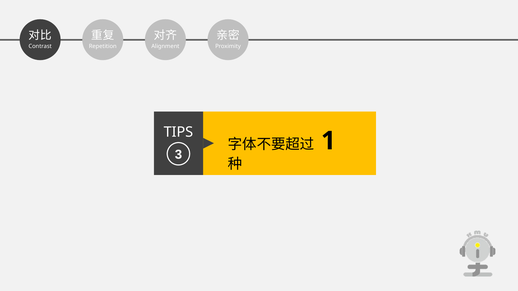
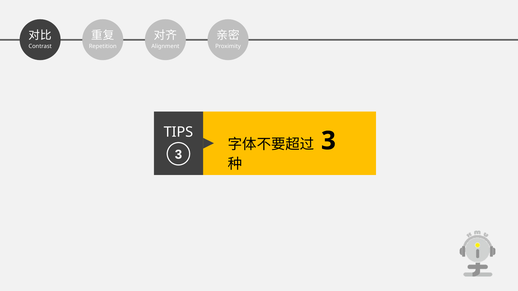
1 at (328, 141): 1 -> 3
